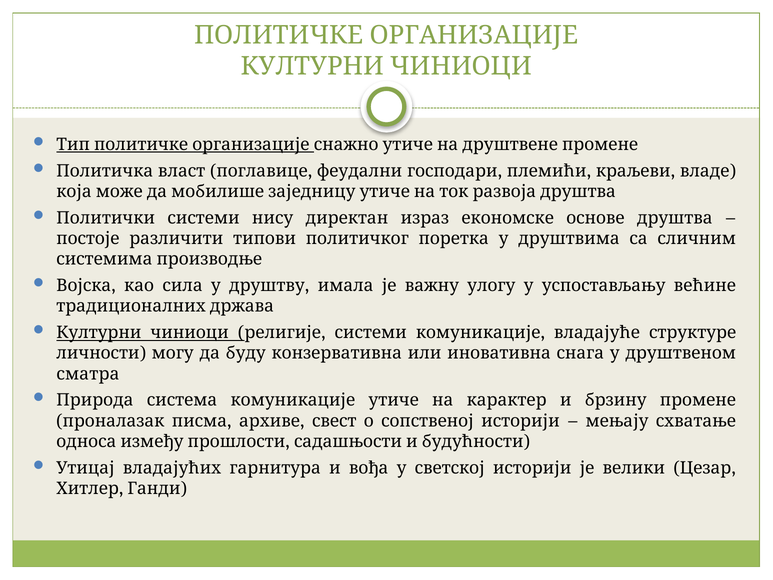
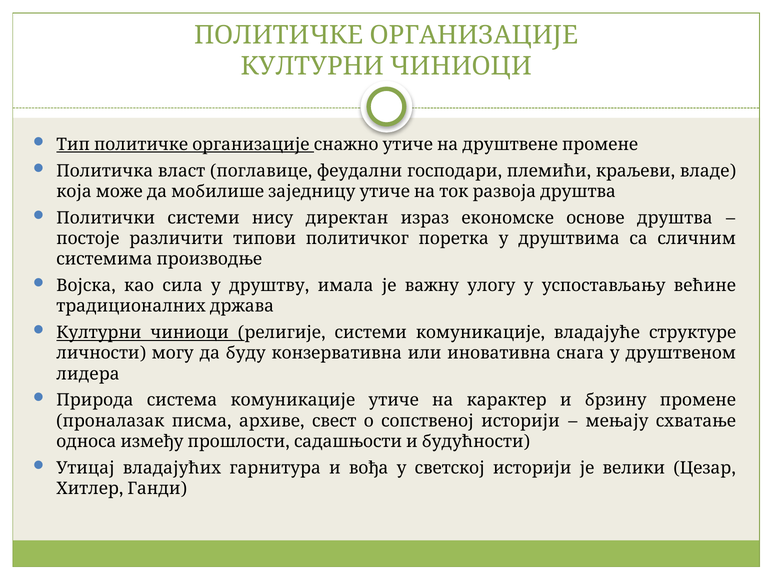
сматра: сматра -> лидера
